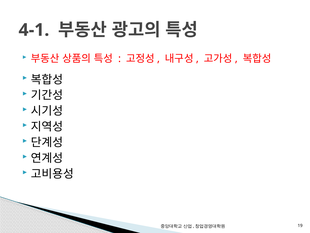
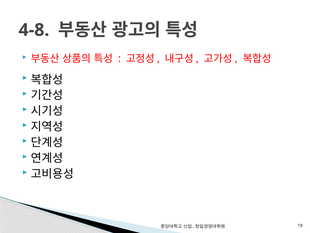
4-1: 4-1 -> 4-8
